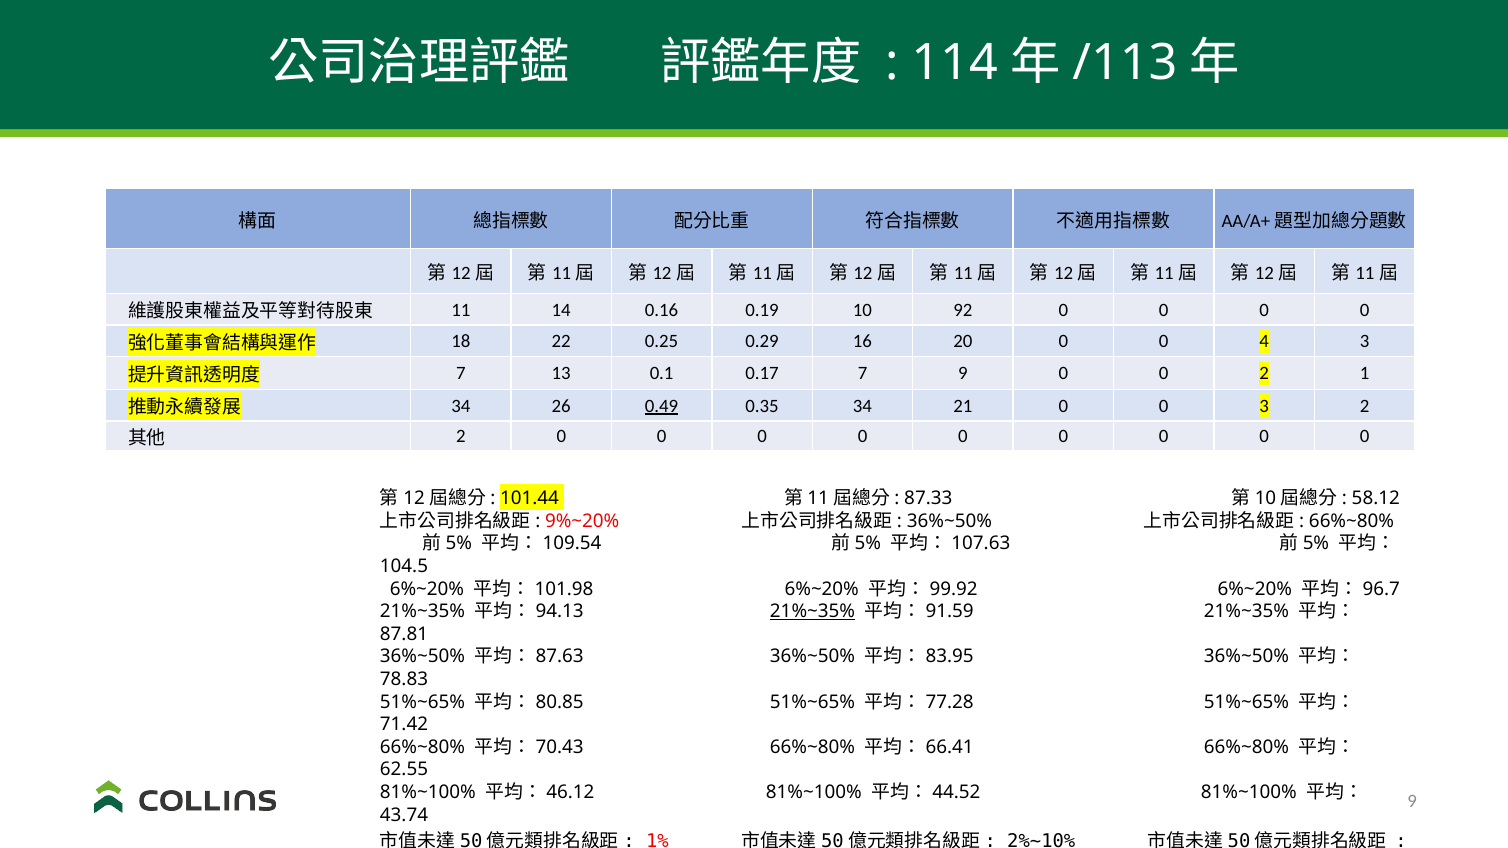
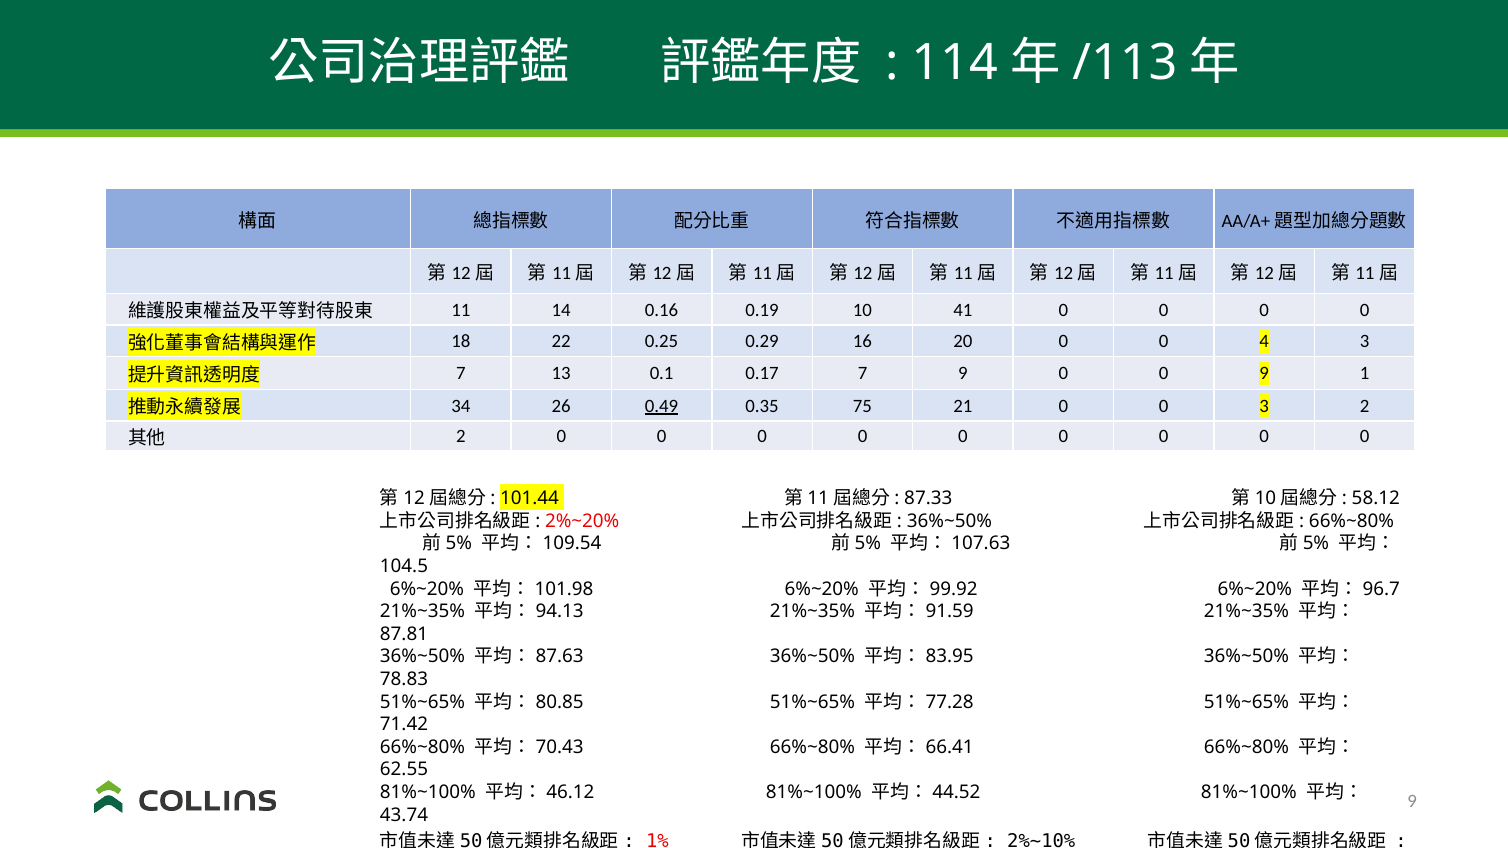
92: 92 -> 41
0 2: 2 -> 9
0.35 34: 34 -> 75
9%~20%: 9%~20% -> 2%~20%
21%~35% at (813, 612) underline: present -> none
